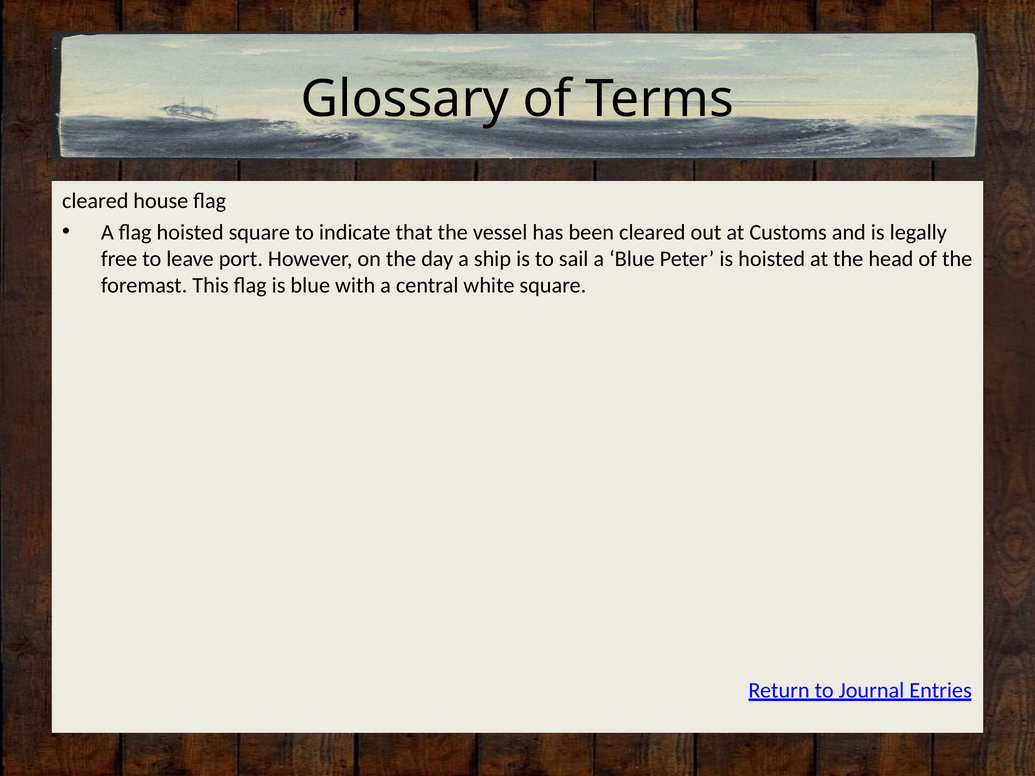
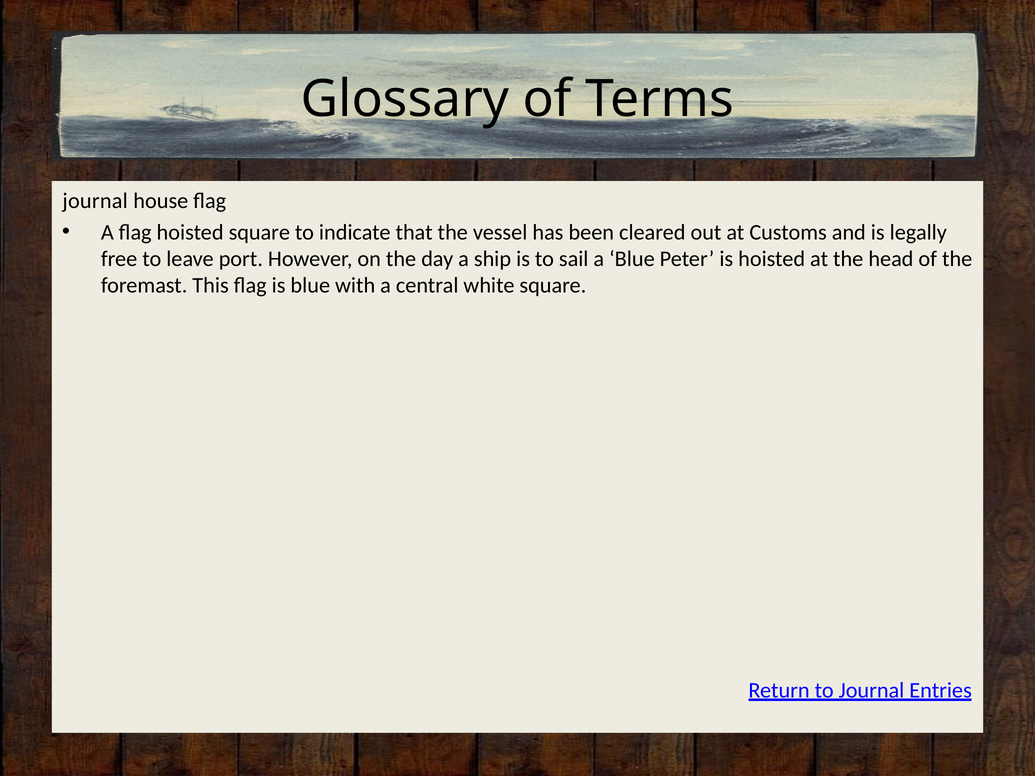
cleared at (95, 201): cleared -> journal
